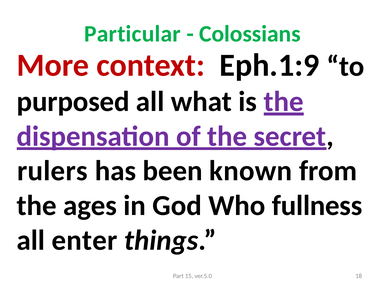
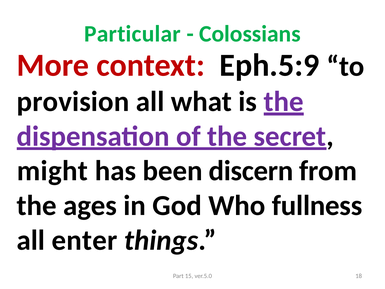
Eph.1:9: Eph.1:9 -> Eph.5:9
purposed: purposed -> provision
rulers: rulers -> might
known: known -> discern
